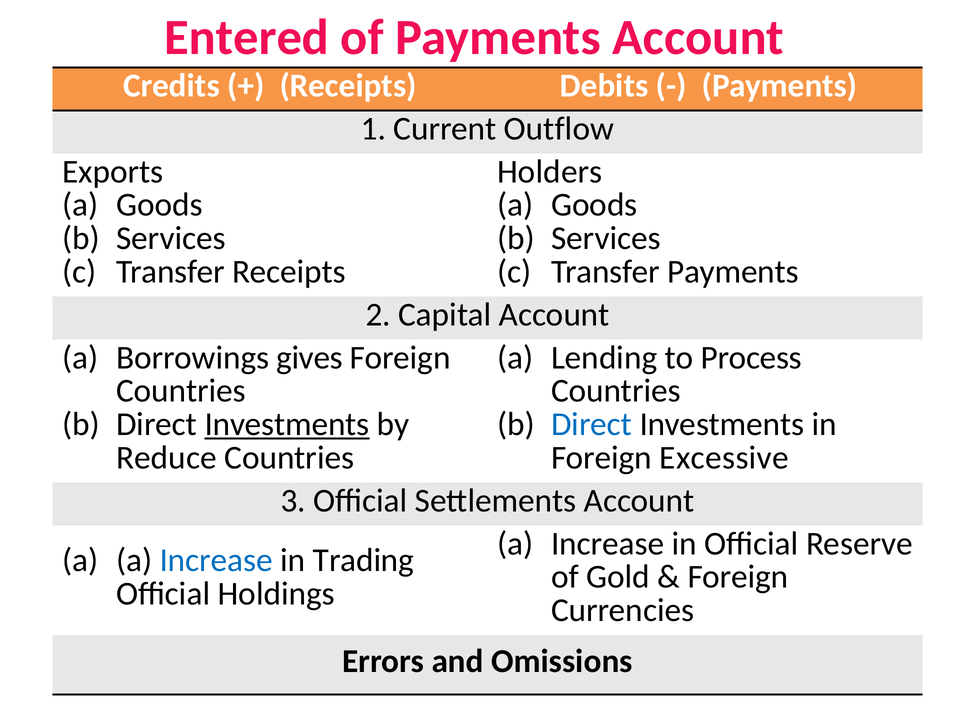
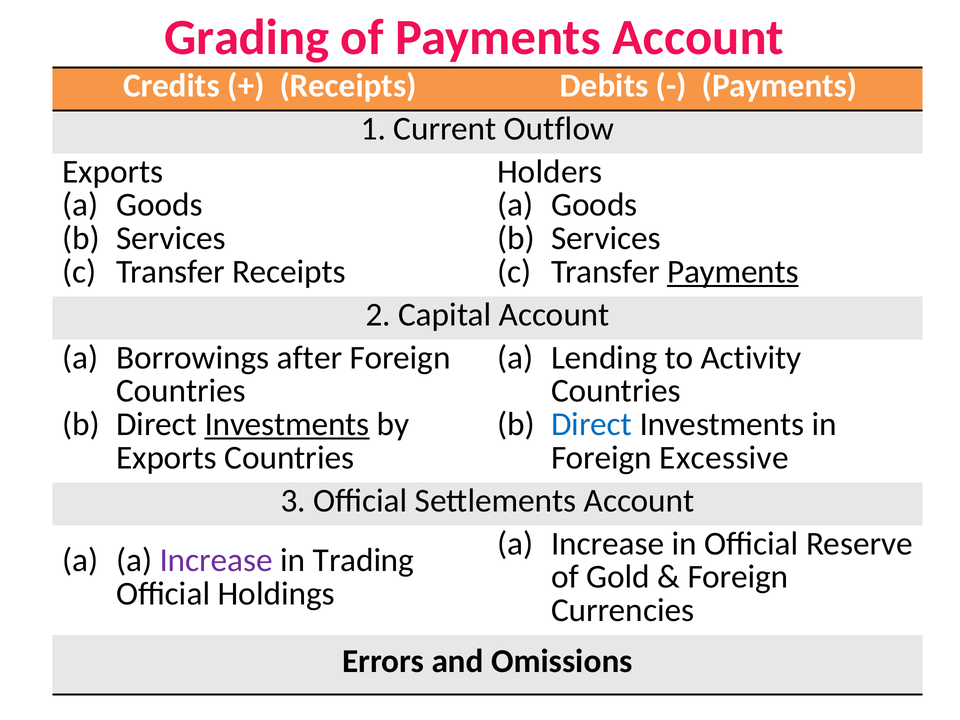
Entered: Entered -> Grading
Payments at (733, 272) underline: none -> present
gives: gives -> after
Process: Process -> Activity
Reduce at (166, 458): Reduce -> Exports
Increase at (216, 560) colour: blue -> purple
